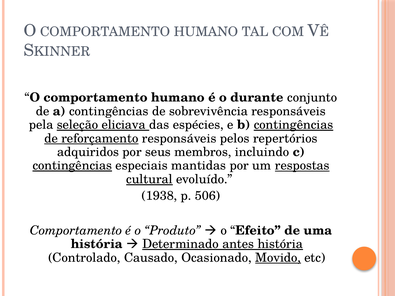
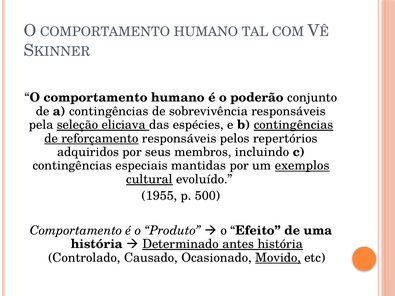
durante: durante -> poderão
contingências at (72, 166) underline: present -> none
respostas: respostas -> exemplos
1938: 1938 -> 1955
506: 506 -> 500
